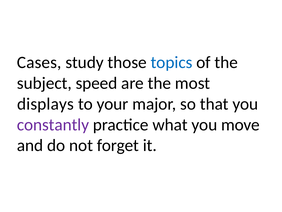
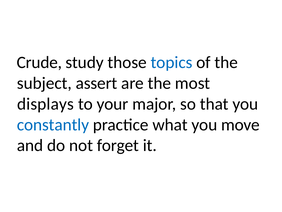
Cases: Cases -> Crude
speed: speed -> assert
constantly colour: purple -> blue
